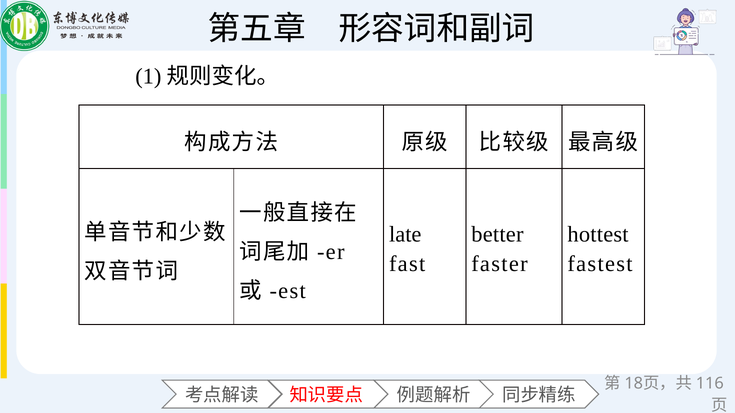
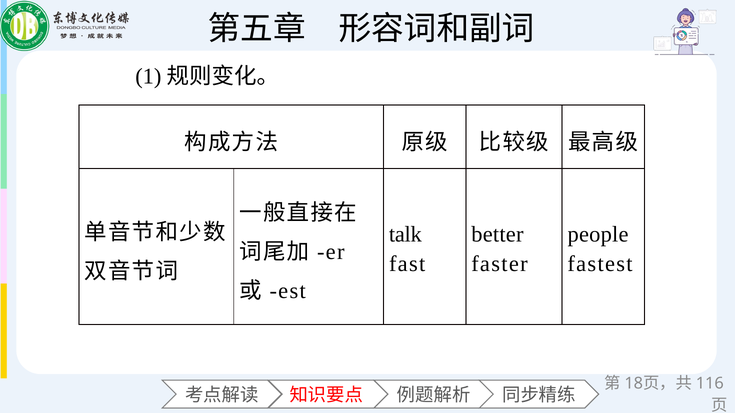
late: late -> talk
hottest: hottest -> people
